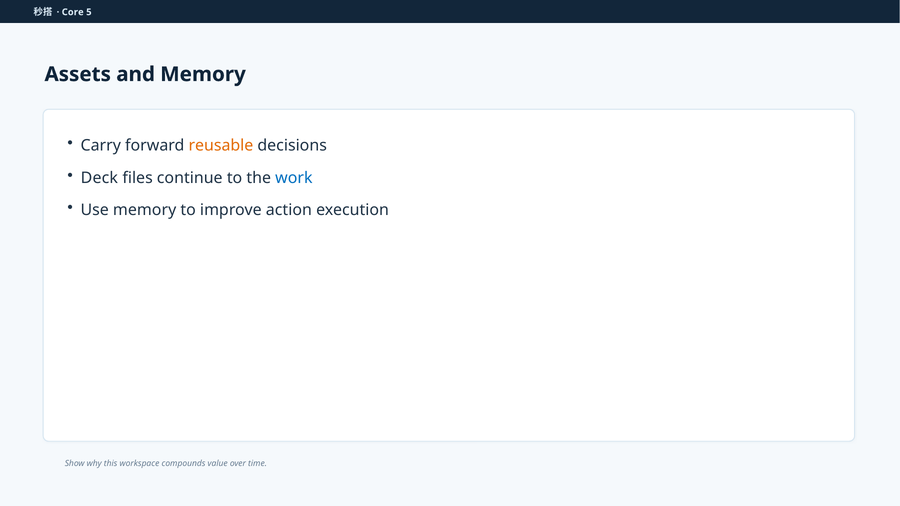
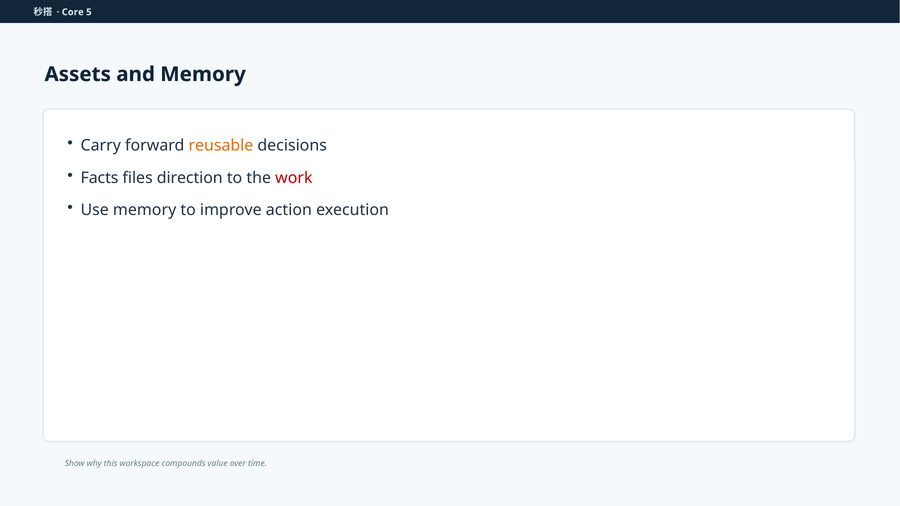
Deck: Deck -> Facts
continue: continue -> direction
work colour: blue -> red
